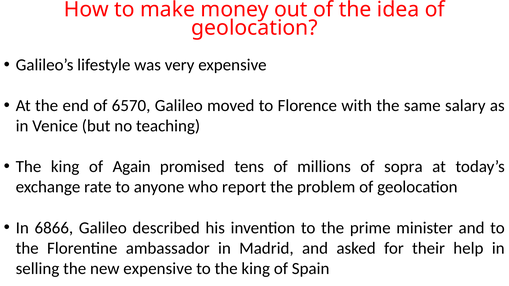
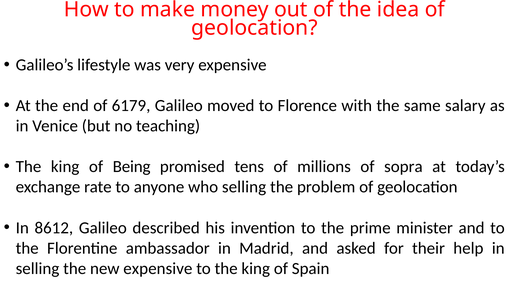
6570: 6570 -> 6179
Again: Again -> Being
who report: report -> selling
6866: 6866 -> 8612
